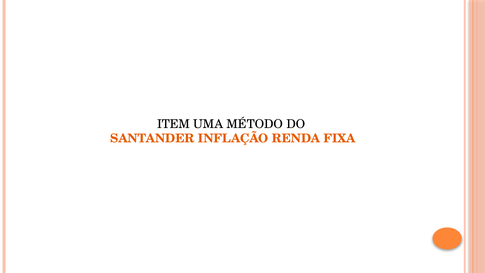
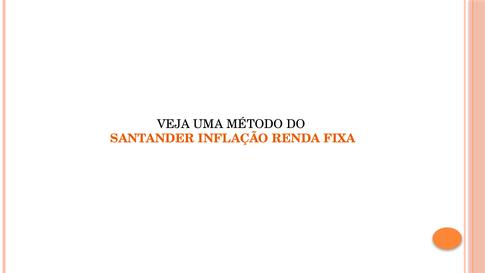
ITEM: ITEM -> VEJA
